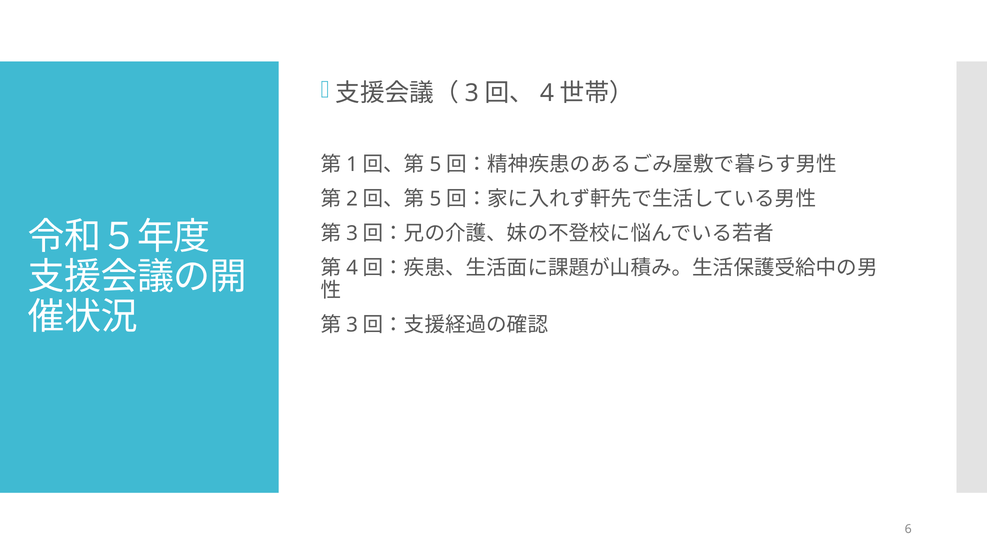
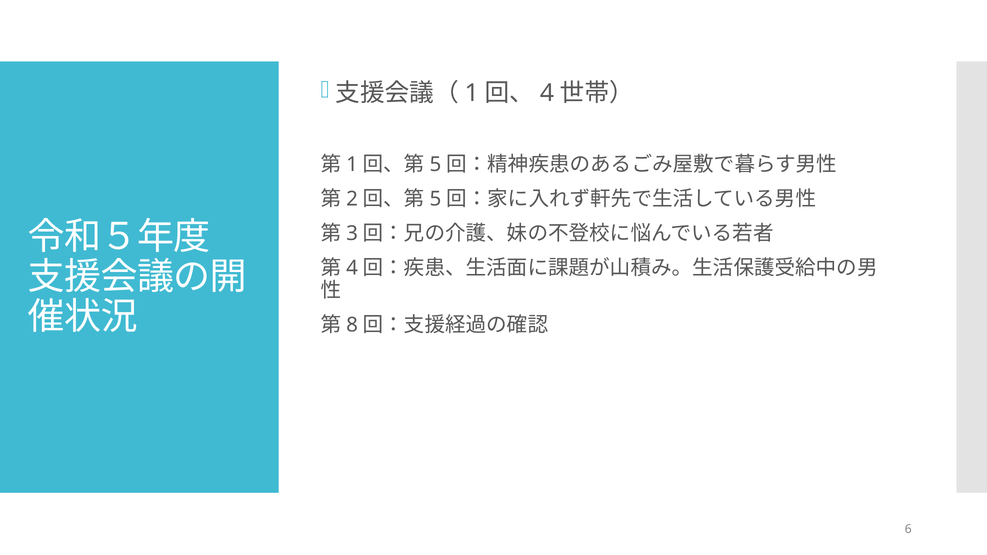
3 at (472, 93): 3 -> 1
3 at (352, 325): 3 -> 8
